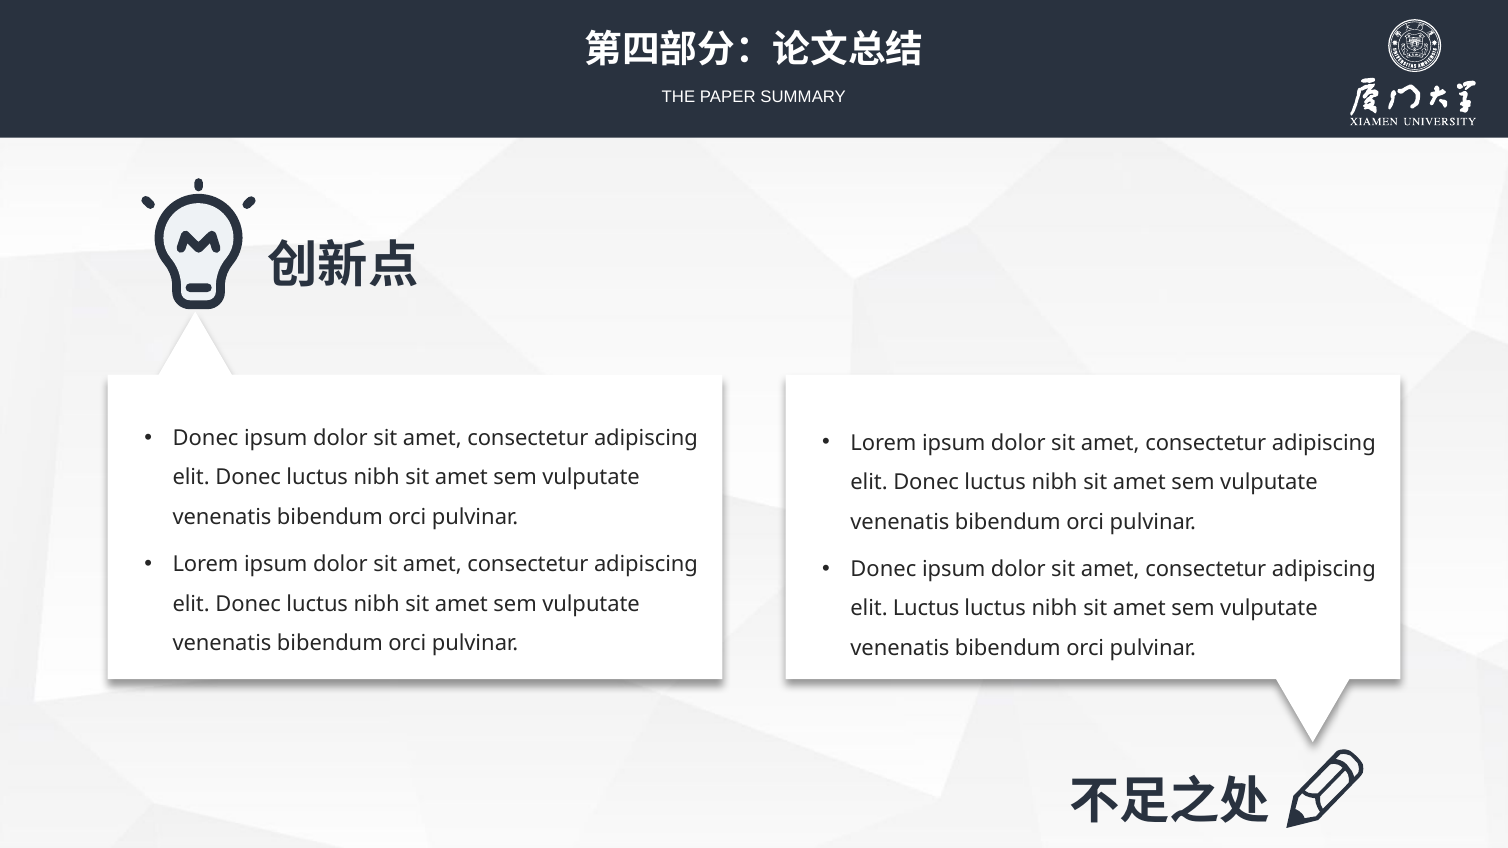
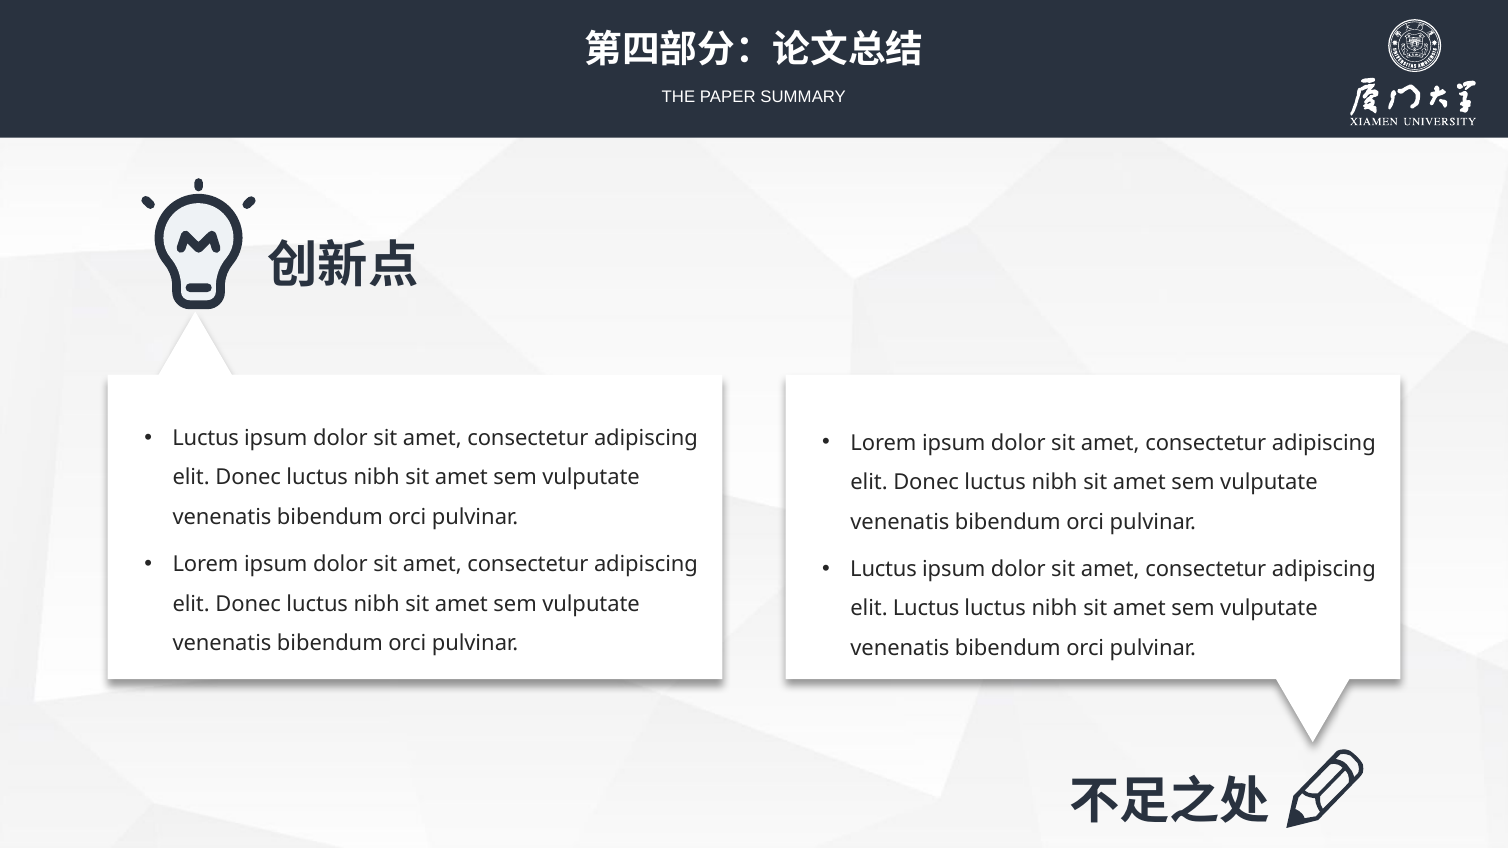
Donec at (206, 438): Donec -> Luctus
Donec at (883, 569): Donec -> Luctus
